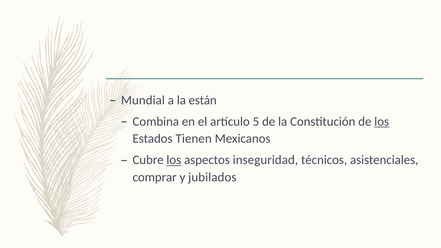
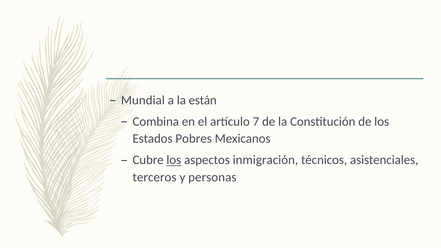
5: 5 -> 7
los at (382, 122) underline: present -> none
Tienen: Tienen -> Pobres
inseguridad: inseguridad -> inmigración
comprar: comprar -> terceros
jubilados: jubilados -> personas
